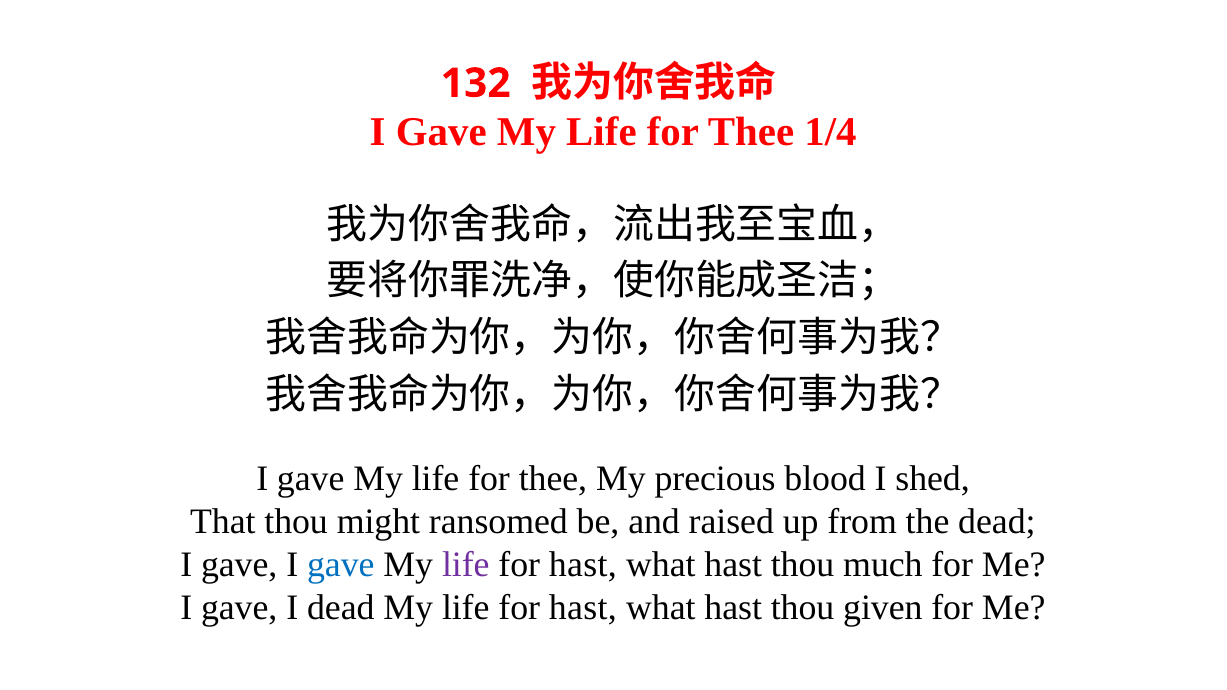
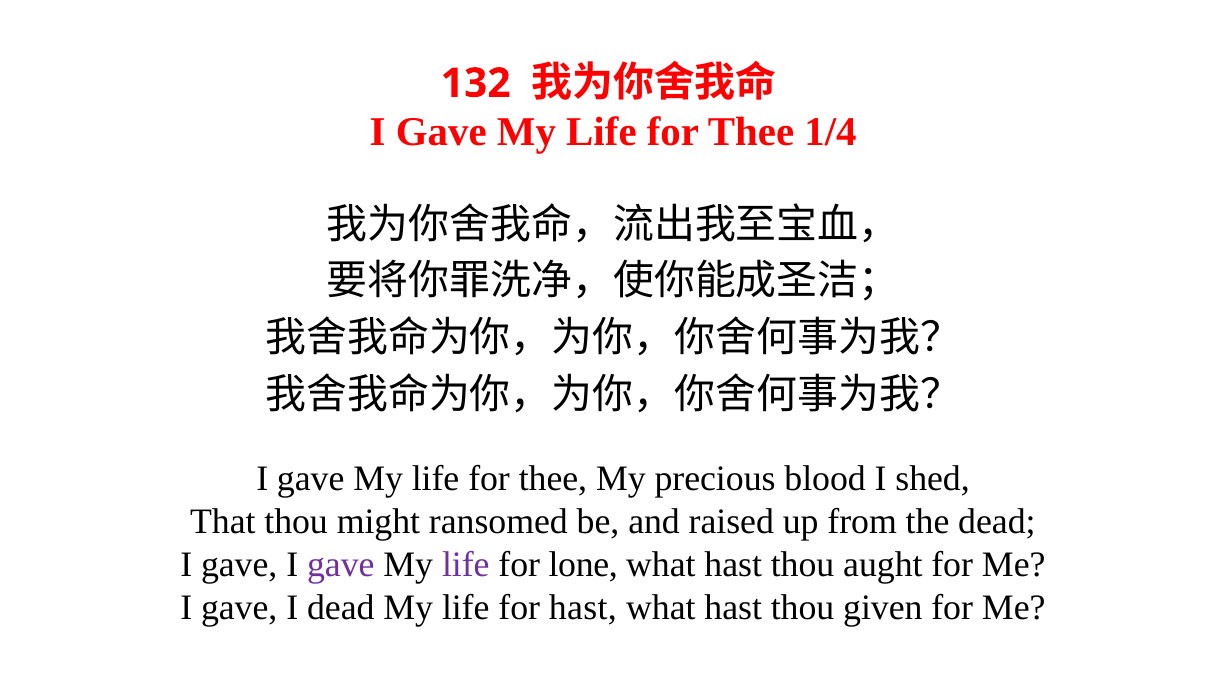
gave at (341, 565) colour: blue -> purple
hast at (583, 565): hast -> lone
much: much -> aught
